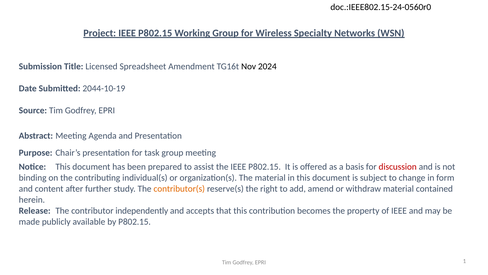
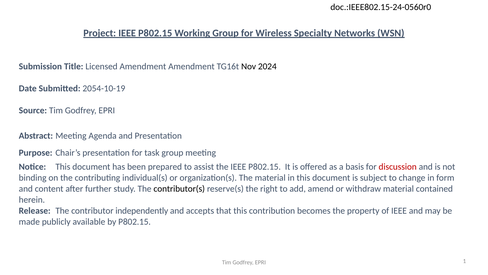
Licensed Spreadsheet: Spreadsheet -> Amendment
2044-10-19: 2044-10-19 -> 2054-10-19
contributor(s colour: orange -> black
